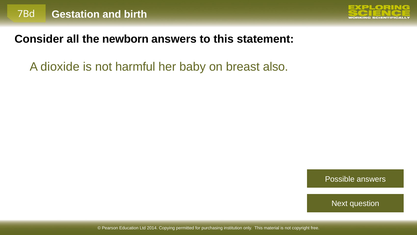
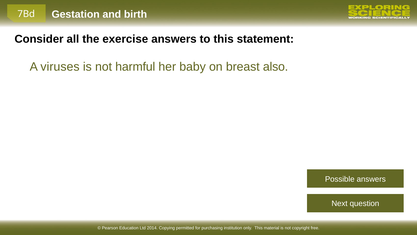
newborn: newborn -> exercise
dioxide: dioxide -> viruses
